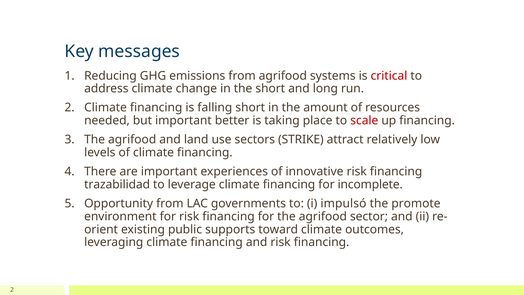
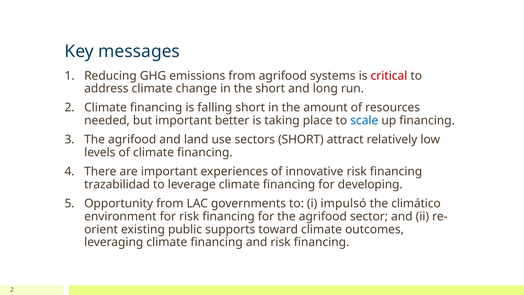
scale colour: red -> blue
sectors STRIKE: STRIKE -> SHORT
incomplete: incomplete -> developing
promote: promote -> climático
